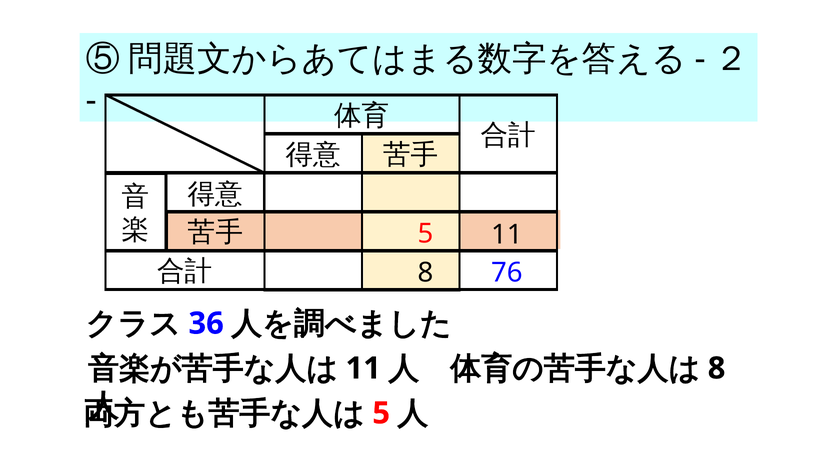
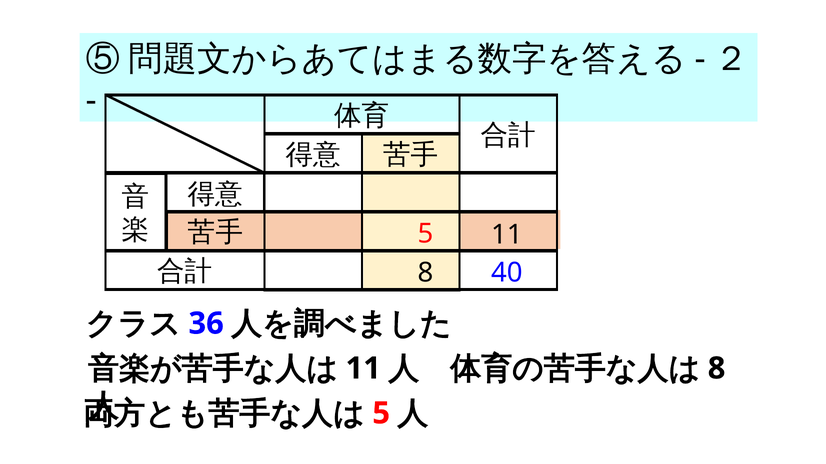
76: 76 -> 40
